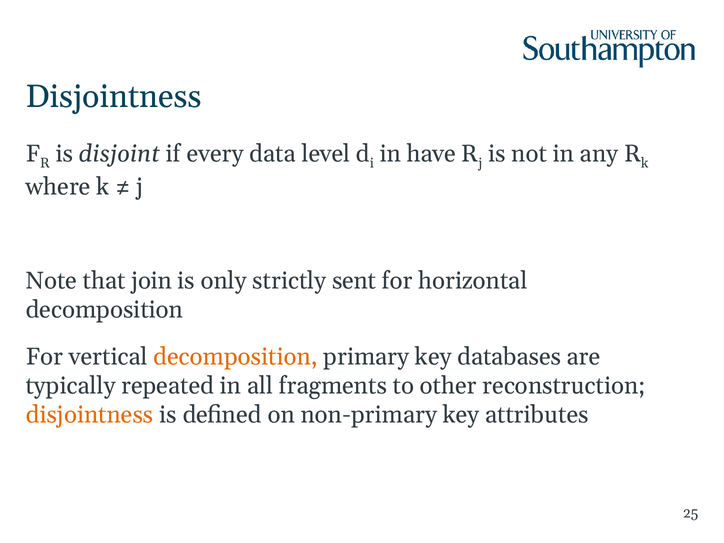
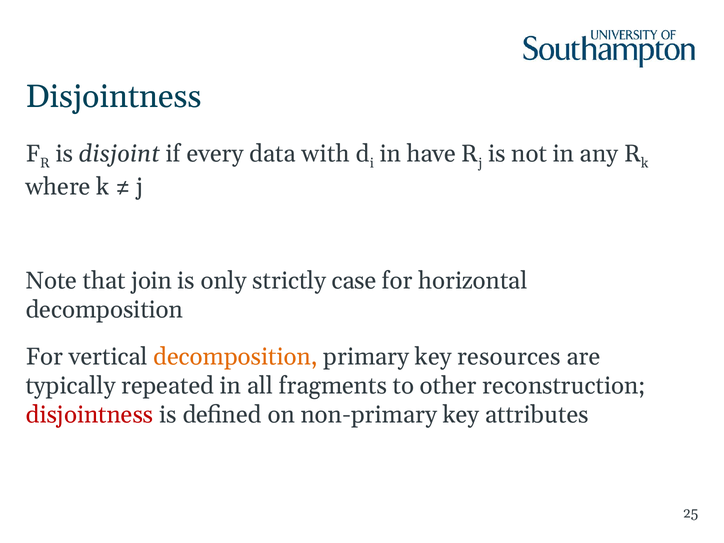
level: level -> with
sent: sent -> case
databases: databases -> resources
disjointness at (90, 415) colour: orange -> red
